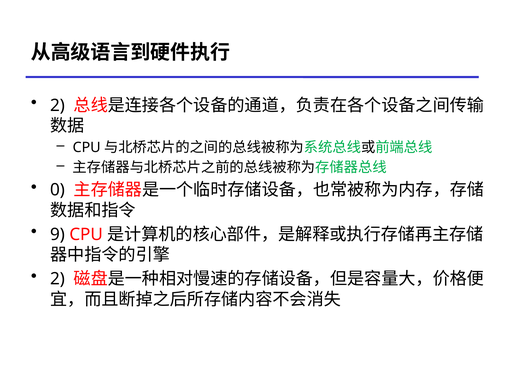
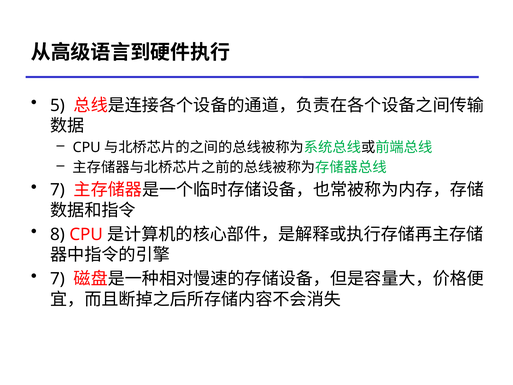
2 at (58, 105): 2 -> 5
0 at (58, 190): 0 -> 7
9: 9 -> 8
2 at (58, 279): 2 -> 7
